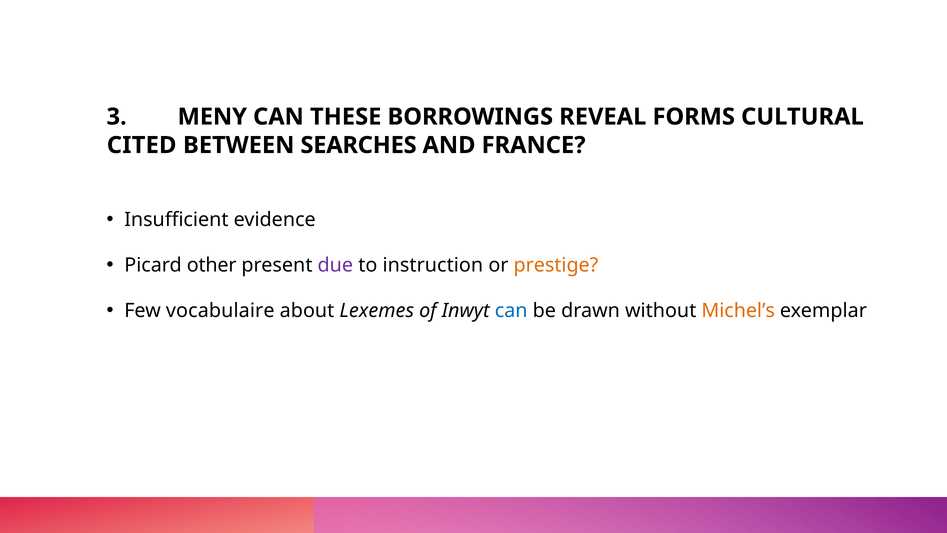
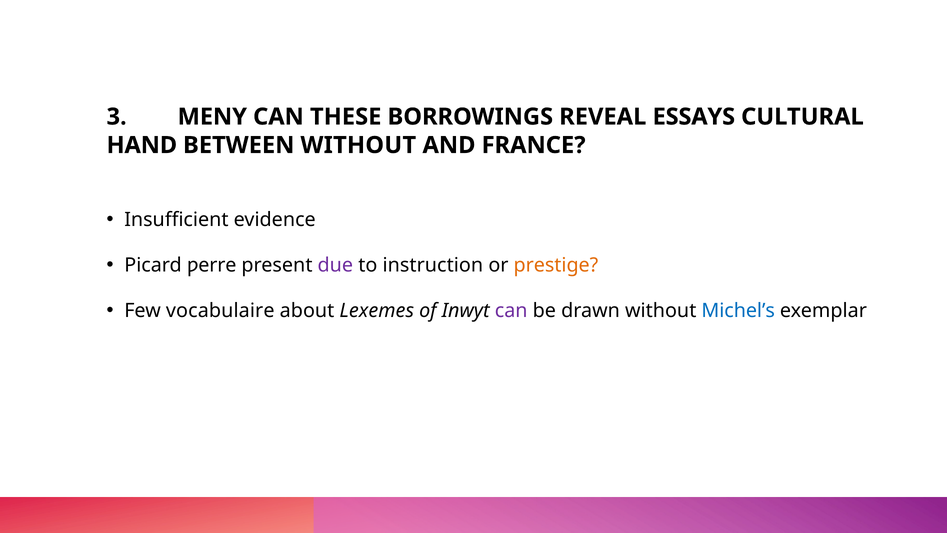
FORMS: FORMS -> ESSAYS
CITED: CITED -> HAND
BETWEEN SEARCHES: SEARCHES -> WITHOUT
other: other -> ƿerre
can at (511, 310) colour: blue -> purple
Michel’s colour: orange -> blue
